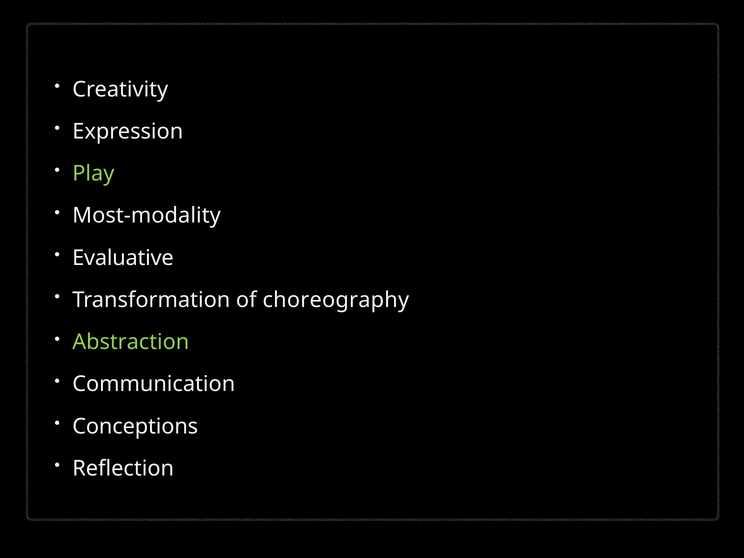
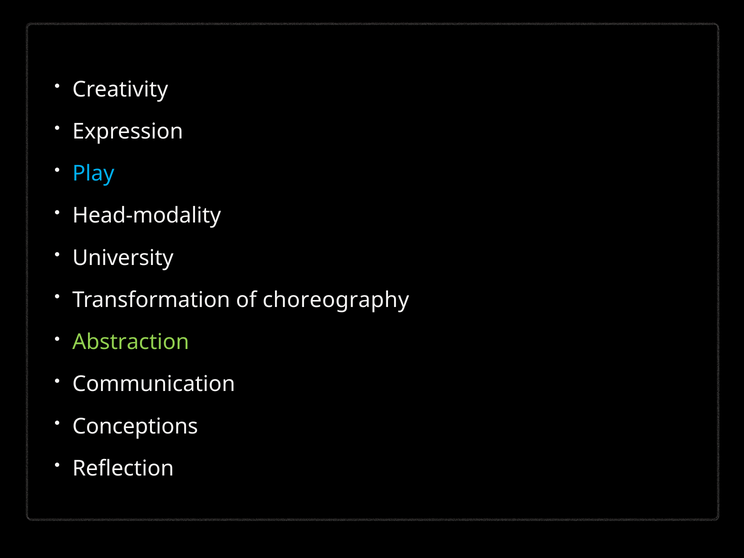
Play colour: light green -> light blue
Most-modality: Most-modality -> Head-modality
Evaluative: Evaluative -> University
